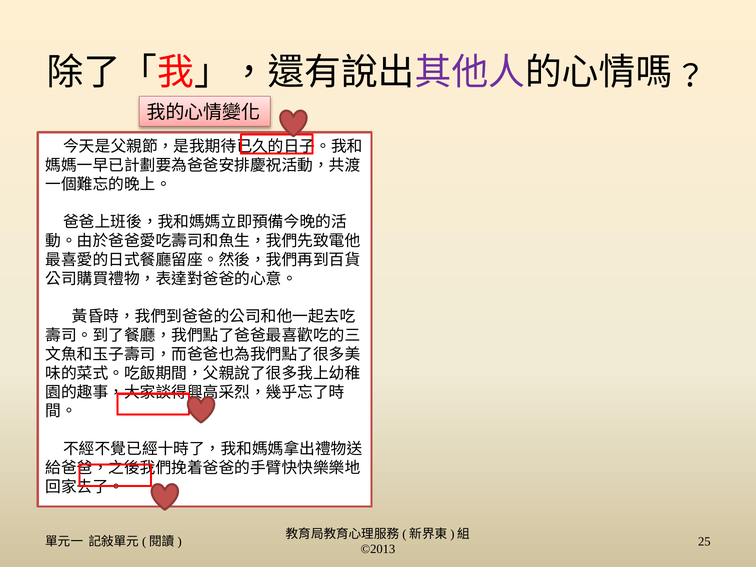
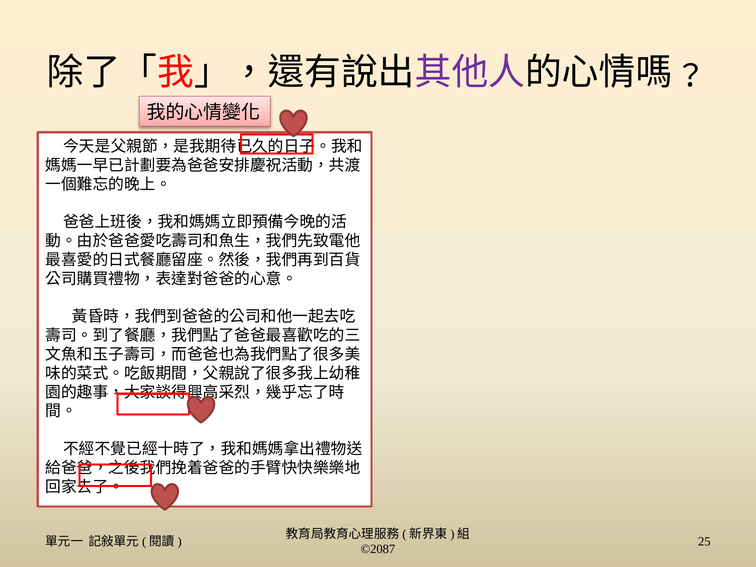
©2013: ©2013 -> ©2087
